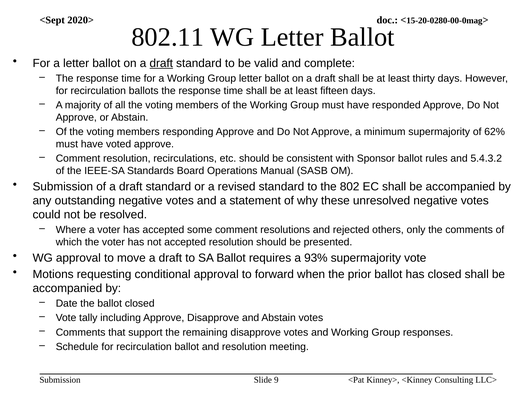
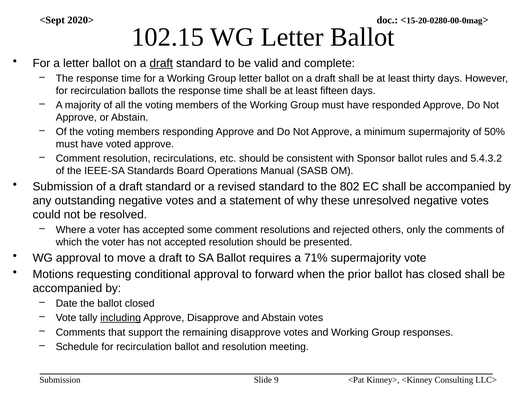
802.11: 802.11 -> 102.15
62%: 62% -> 50%
93%: 93% -> 71%
including underline: none -> present
